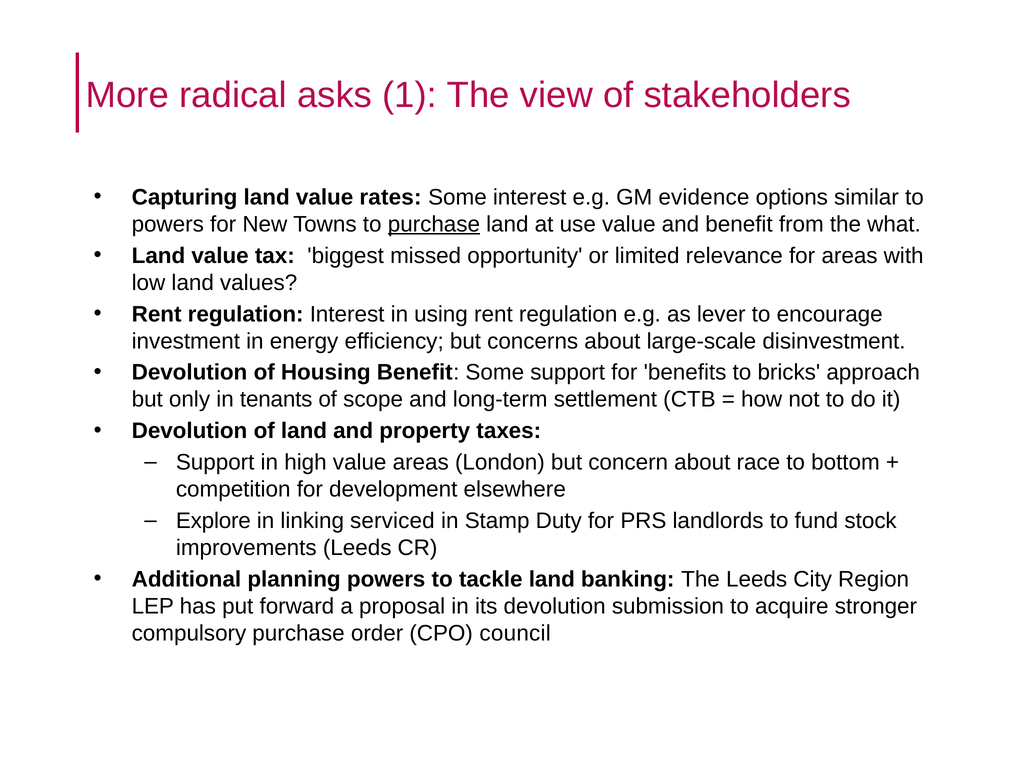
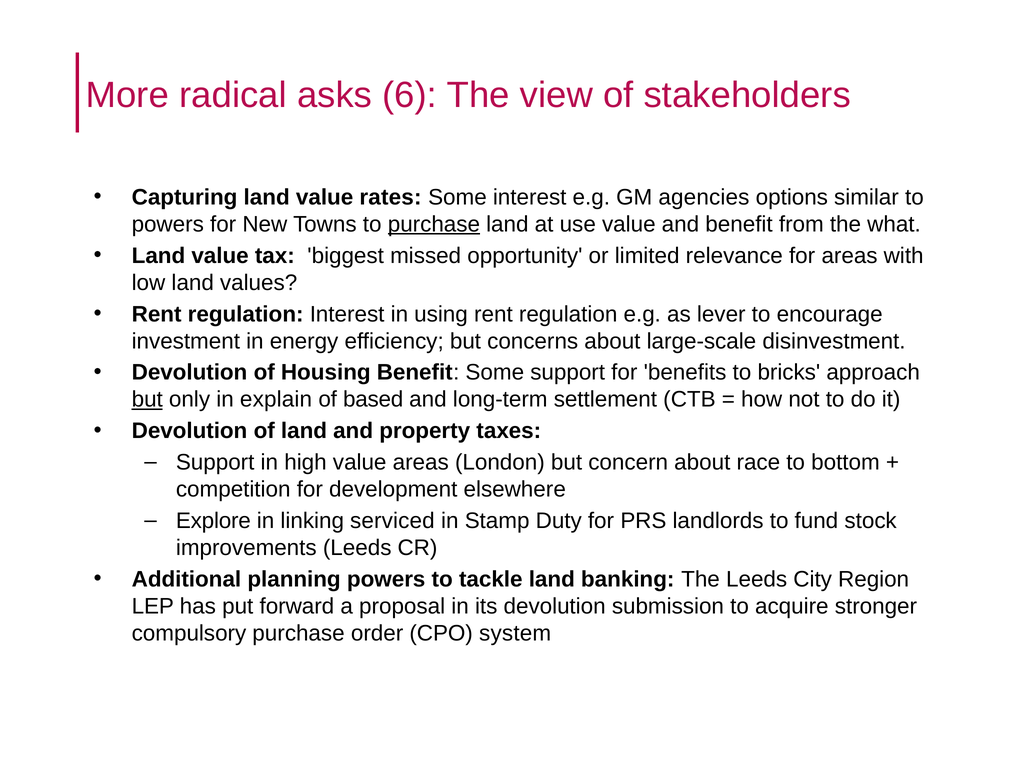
1: 1 -> 6
evidence: evidence -> agencies
but at (147, 400) underline: none -> present
tenants: tenants -> explain
scope: scope -> based
council: council -> system
